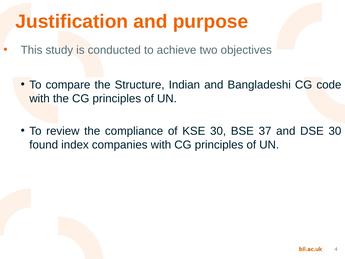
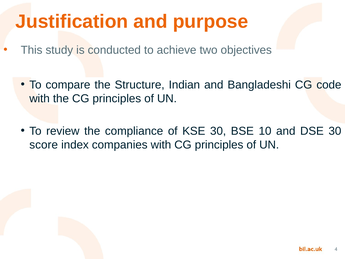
37: 37 -> 10
found: found -> score
